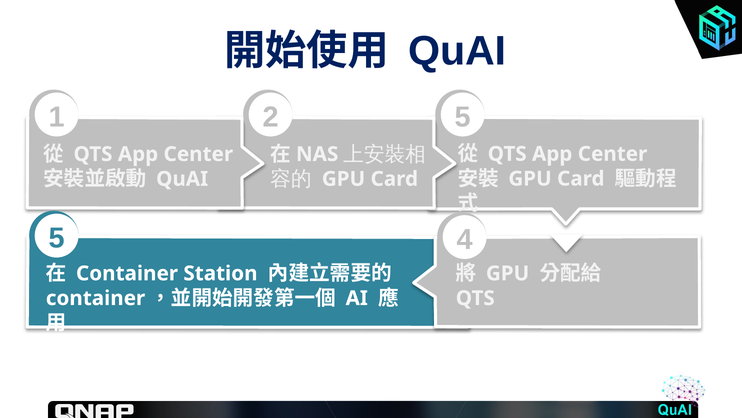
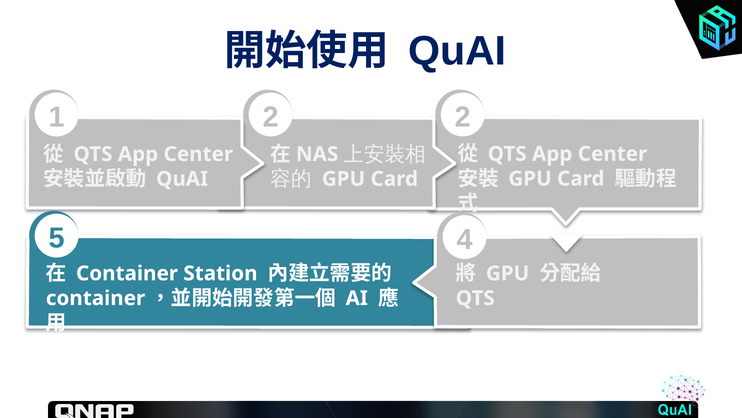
1 5: 5 -> 2
